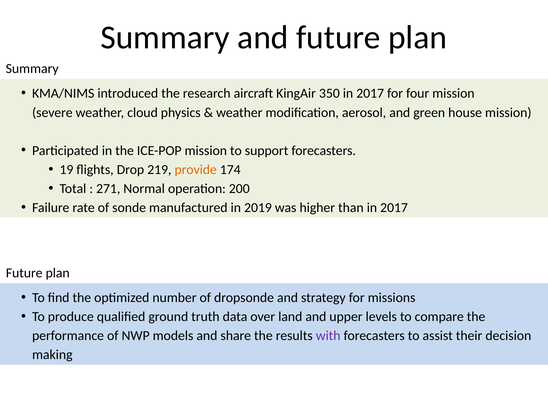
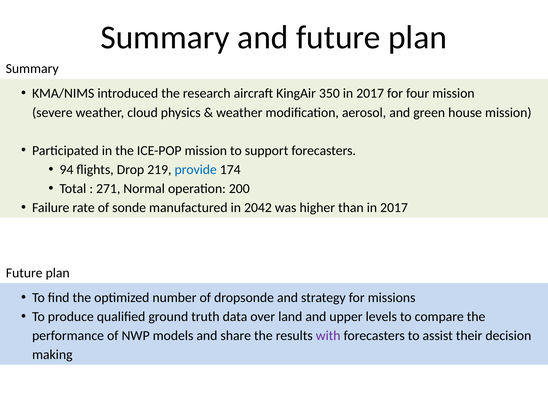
19: 19 -> 94
provide colour: orange -> blue
2019: 2019 -> 2042
